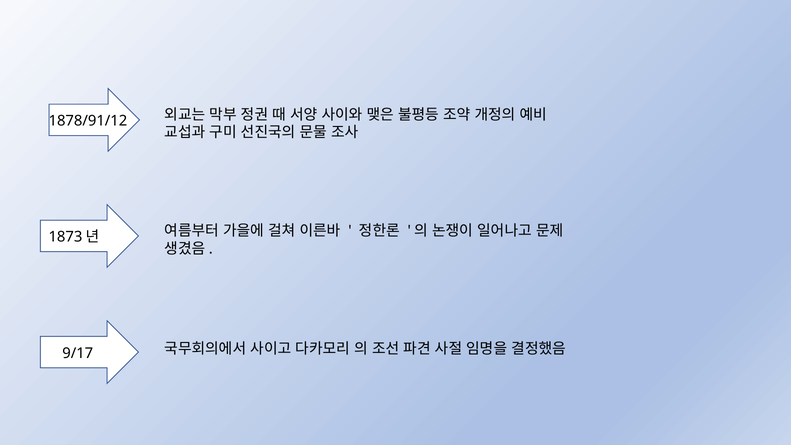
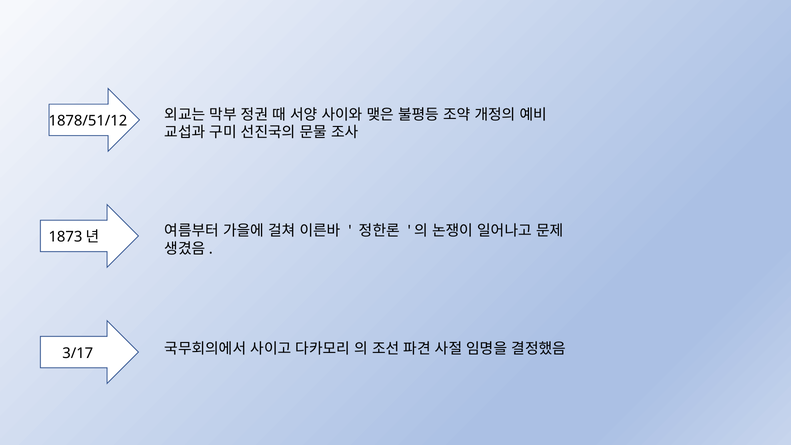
1878/91/12: 1878/91/12 -> 1878/51/12
9/17: 9/17 -> 3/17
